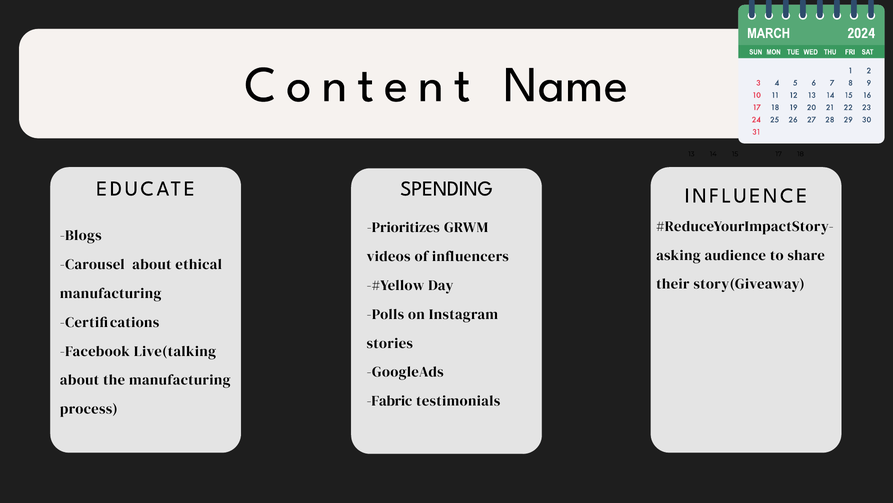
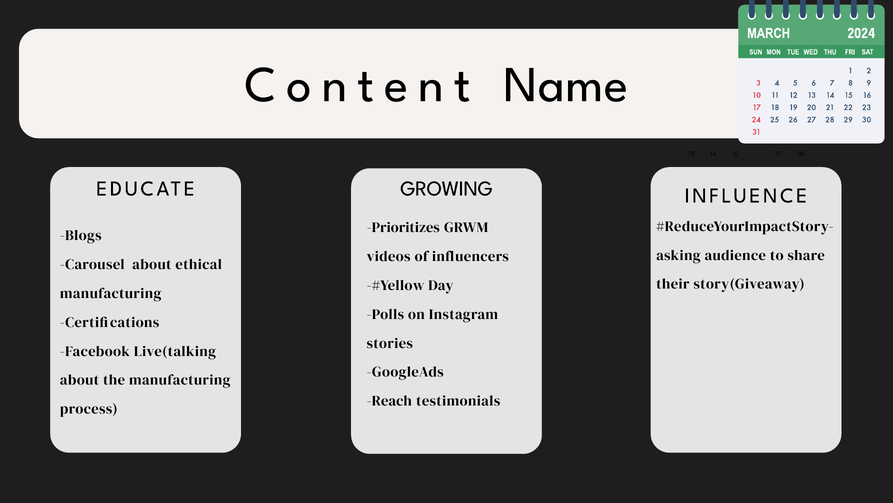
SPENDING: SPENDING -> GROWING
Fabric: Fabric -> Reach
